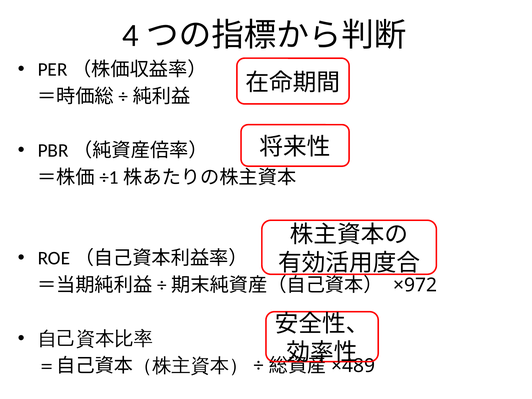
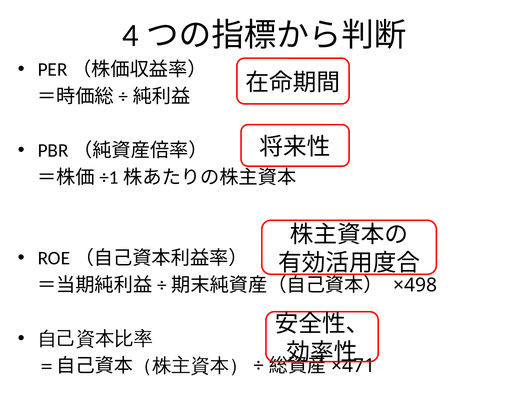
×972: ×972 -> ×498
×489: ×489 -> ×471
